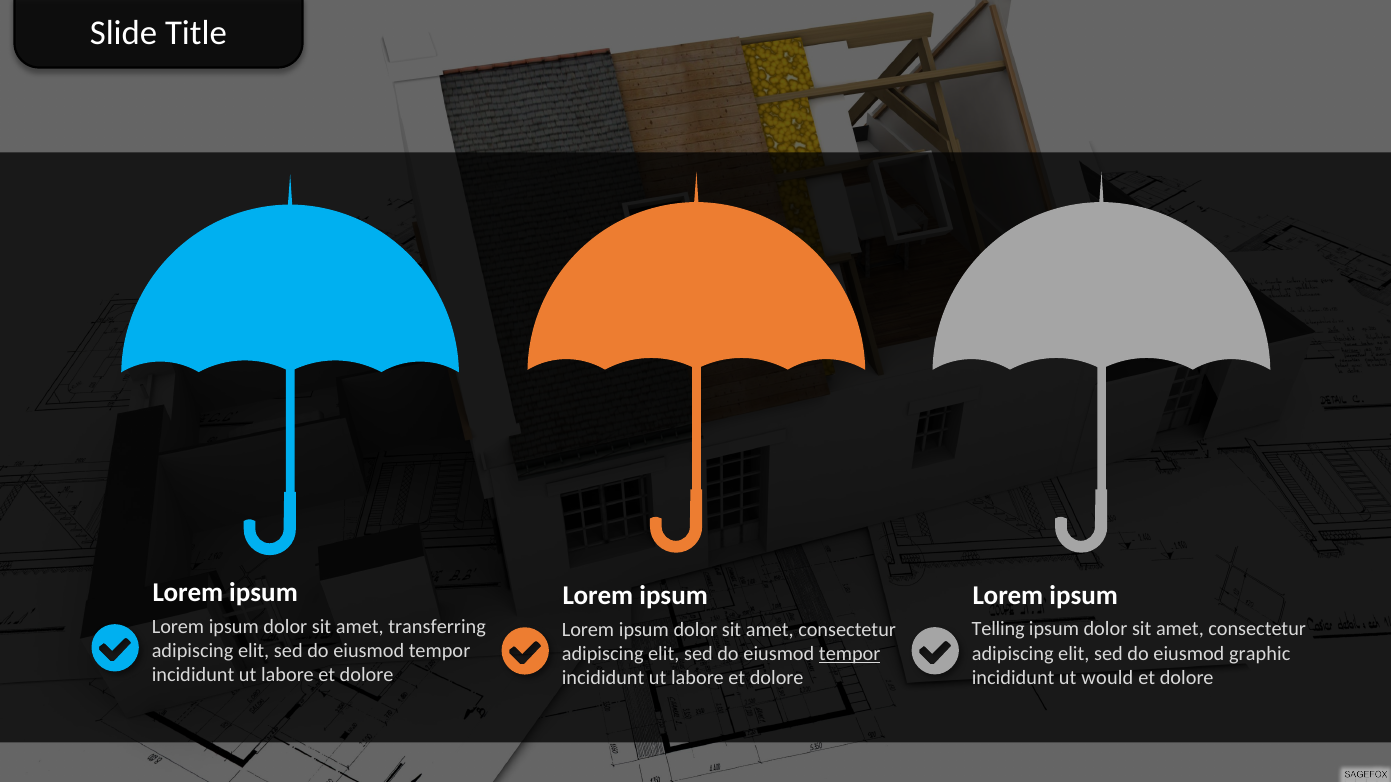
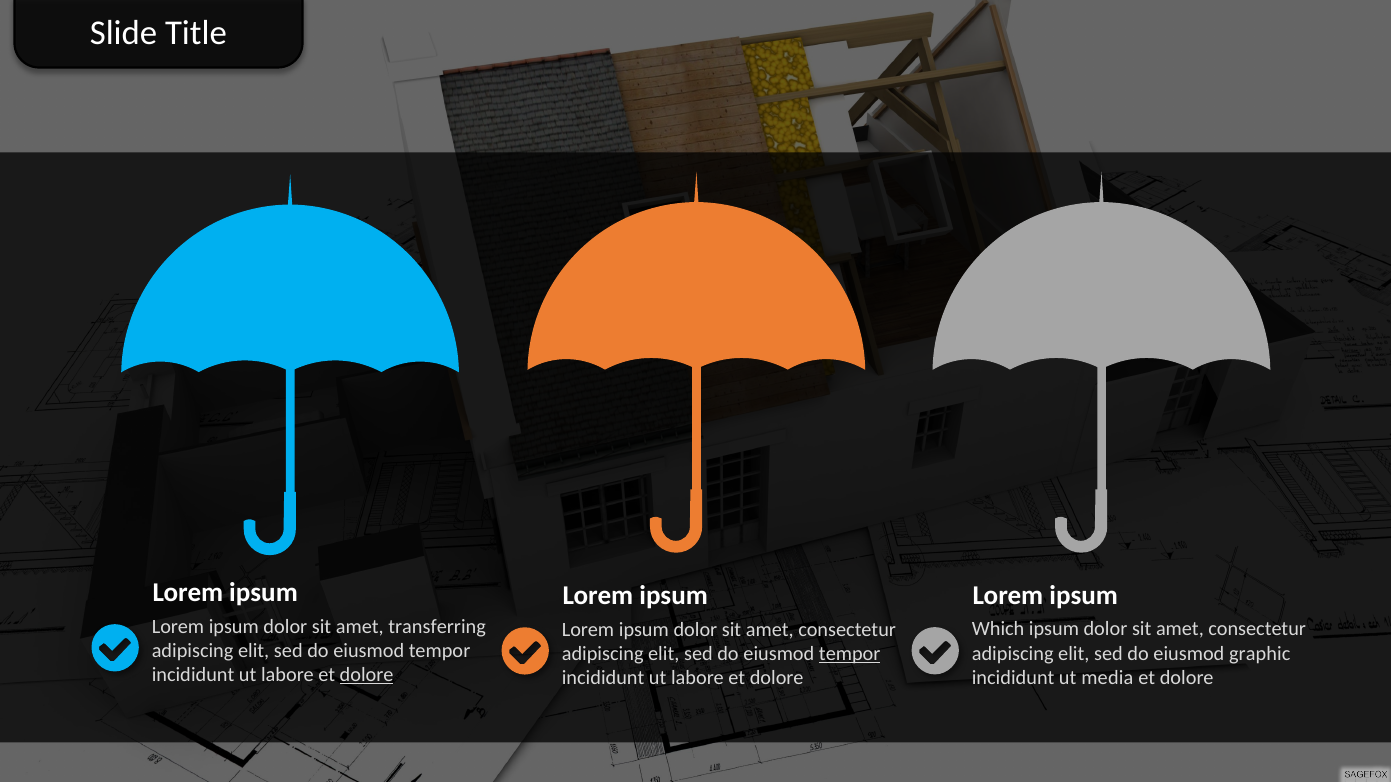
Telling: Telling -> Which
dolore at (367, 675) underline: none -> present
would: would -> media
